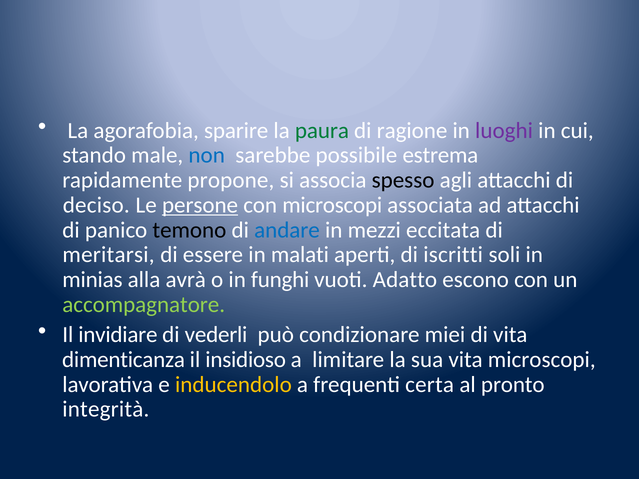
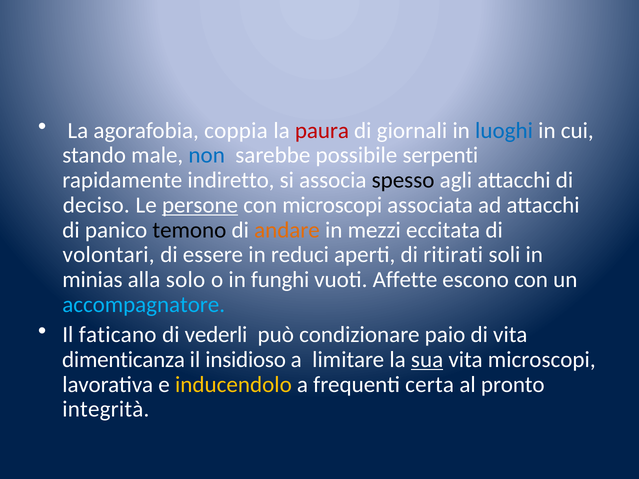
sparire: sparire -> coppia
paura colour: green -> red
ragione: ragione -> giornali
luoghi colour: purple -> blue
estrema: estrema -> serpenti
propone: propone -> indiretto
andare colour: blue -> orange
meritarsi: meritarsi -> volontari
malati: malati -> reduci
iscritti: iscritti -> ritirati
avrà: avrà -> solo
Adatto: Adatto -> Affette
accompagnatore colour: light green -> light blue
invidiare: invidiare -> faticano
miei: miei -> paio
sua underline: none -> present
